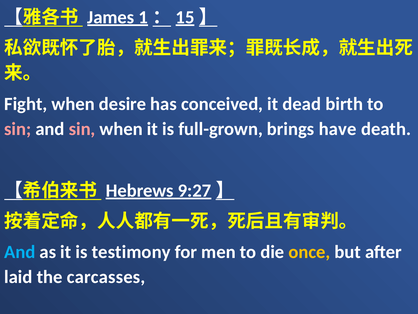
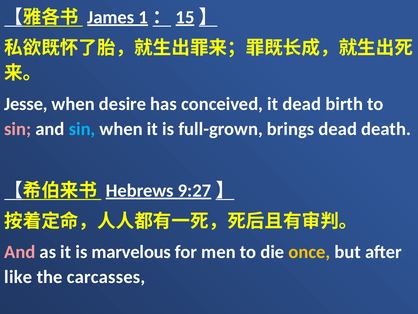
Fight: Fight -> Jesse
sin at (82, 129) colour: pink -> light blue
brings have: have -> dead
And at (20, 252) colour: light blue -> pink
testimony: testimony -> marvelous
laid: laid -> like
